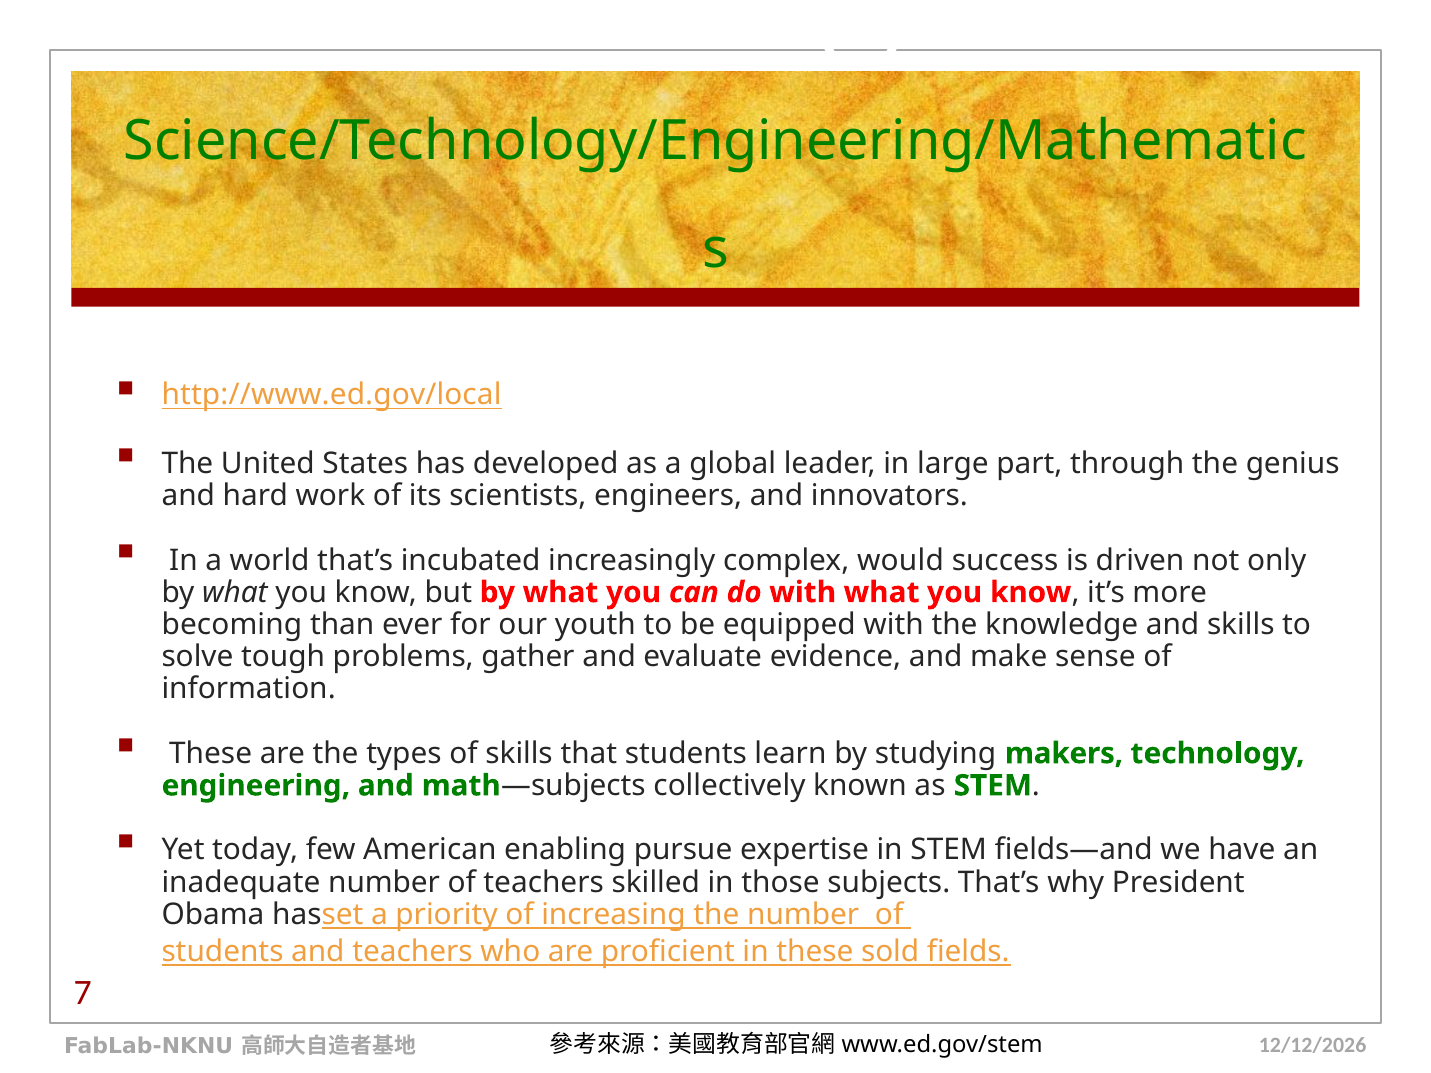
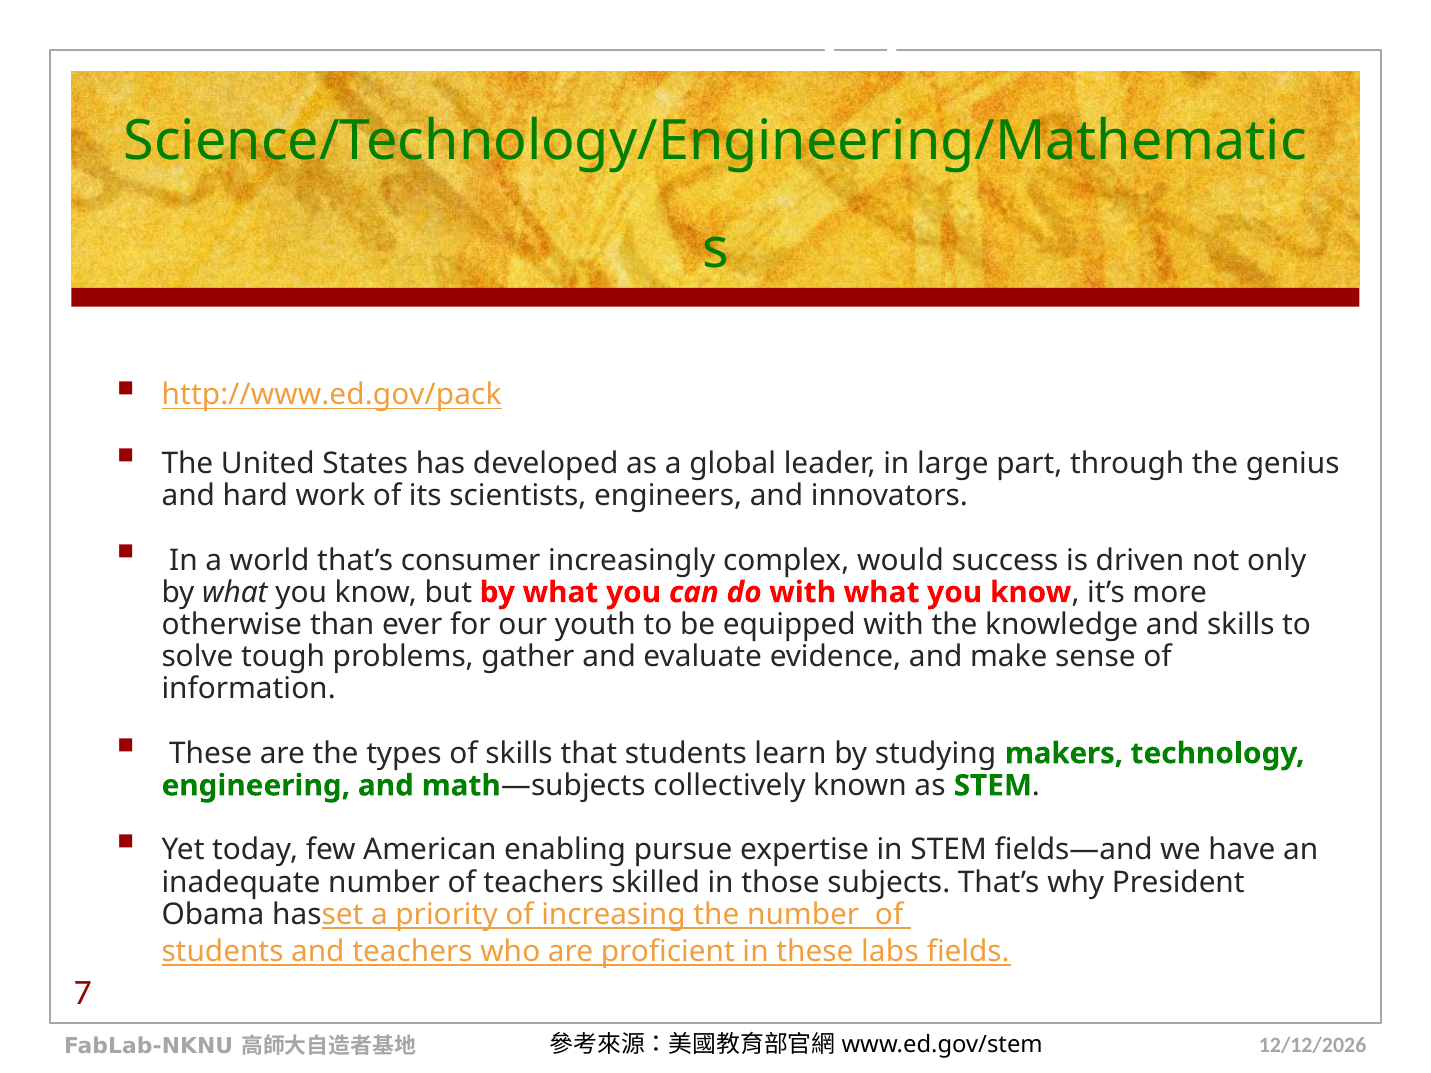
http://www.ed.gov/local: http://www.ed.gov/local -> http://www.ed.gov/pack
incubated: incubated -> consumer
becoming: becoming -> otherwise
sold: sold -> labs
